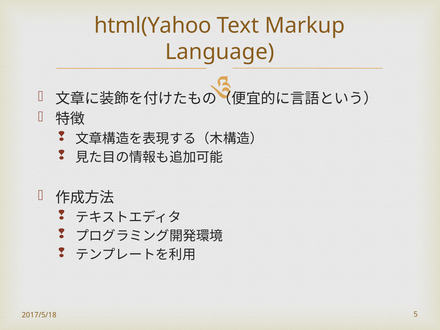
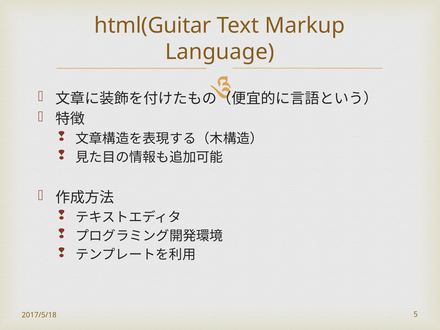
html(Yahoo: html(Yahoo -> html(Guitar
